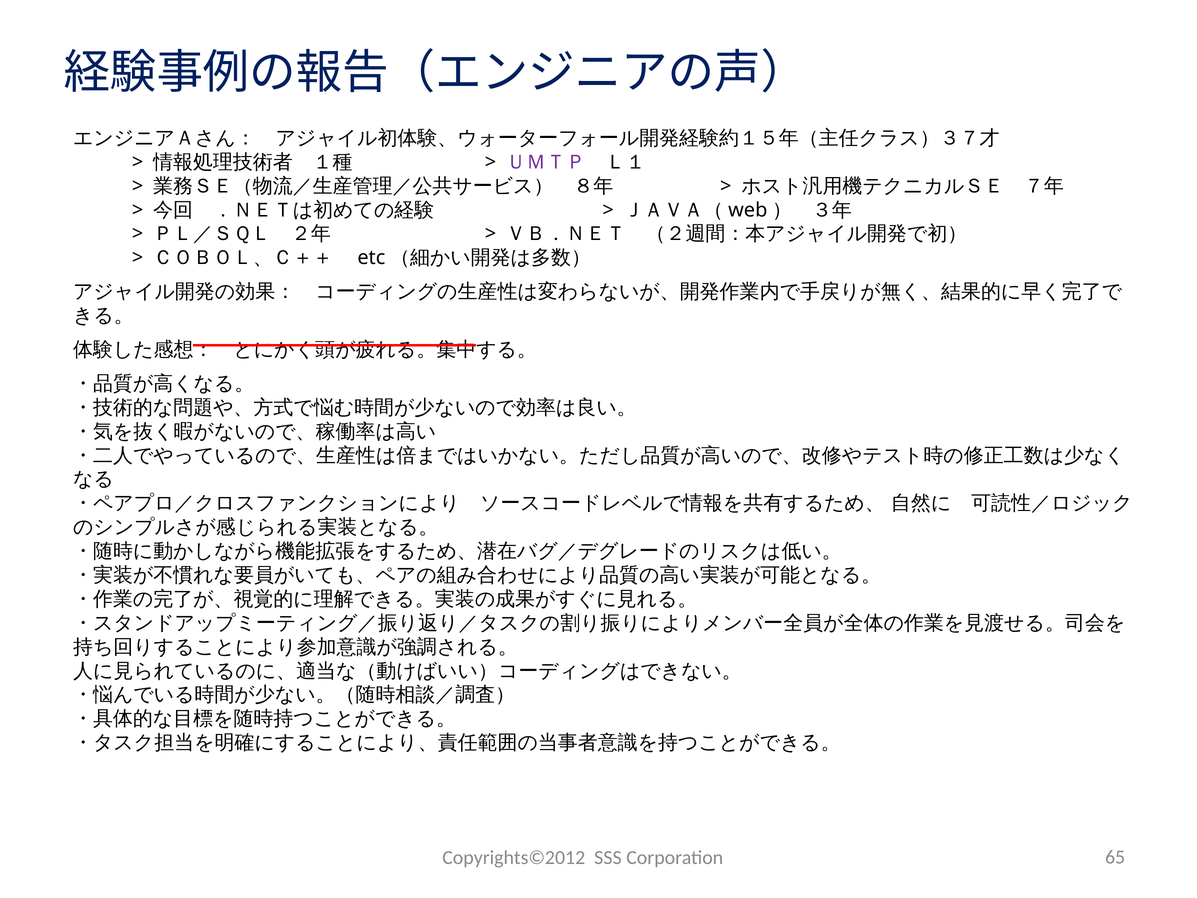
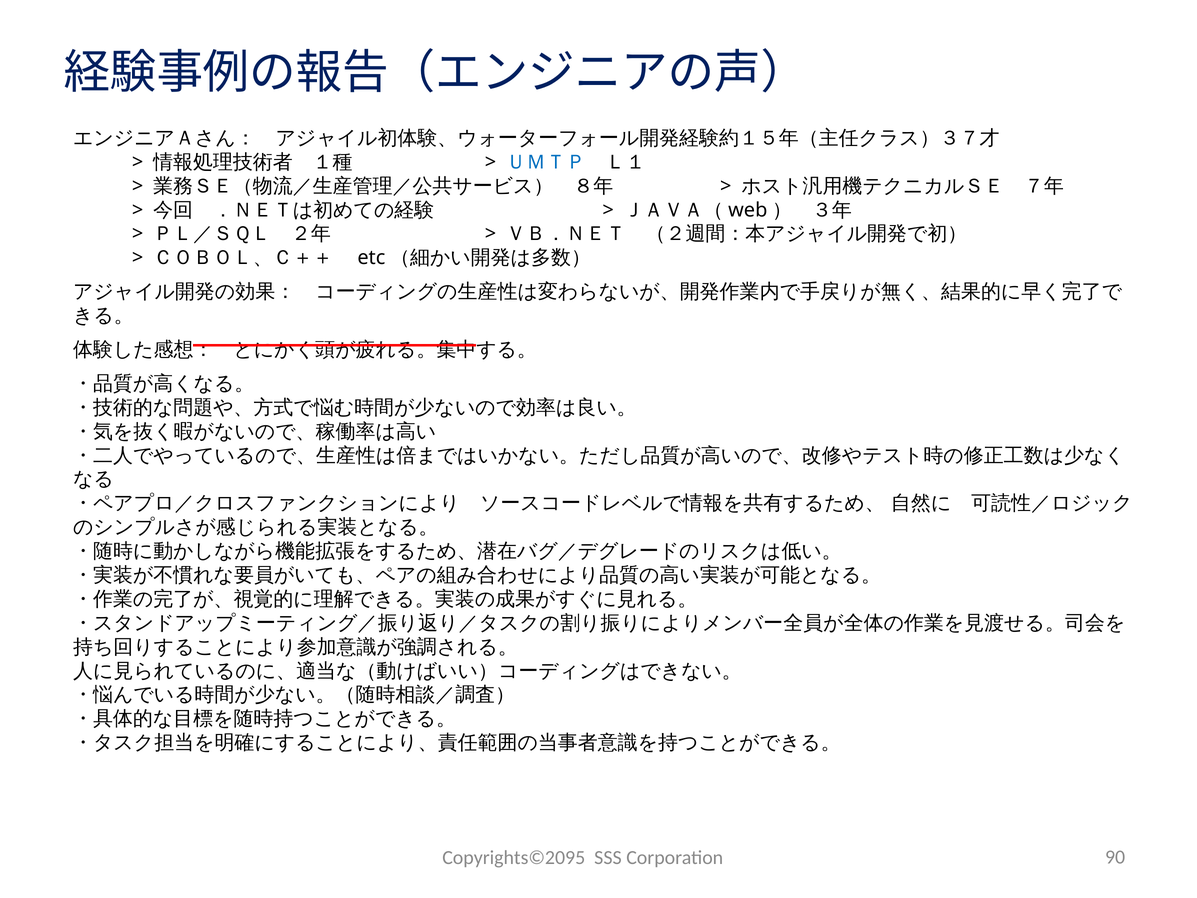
ＵＭＴＰ colour: purple -> blue
Copyrights©2012: Copyrights©2012 -> Copyrights©2095
65: 65 -> 90
